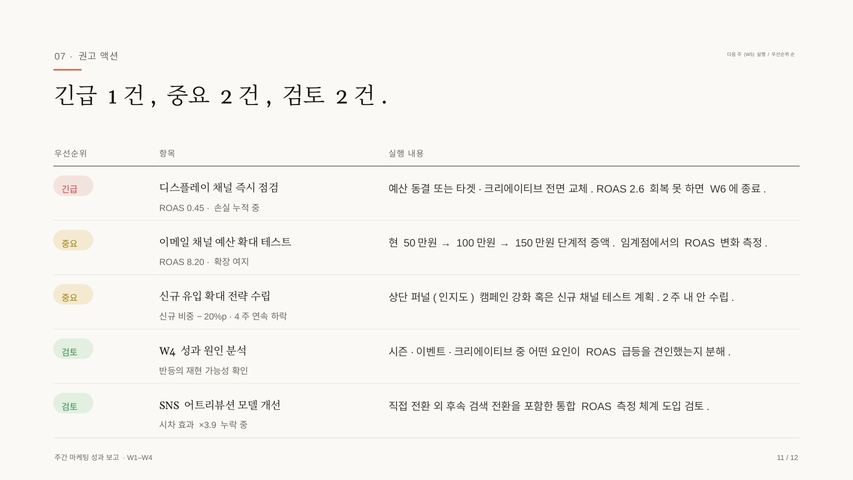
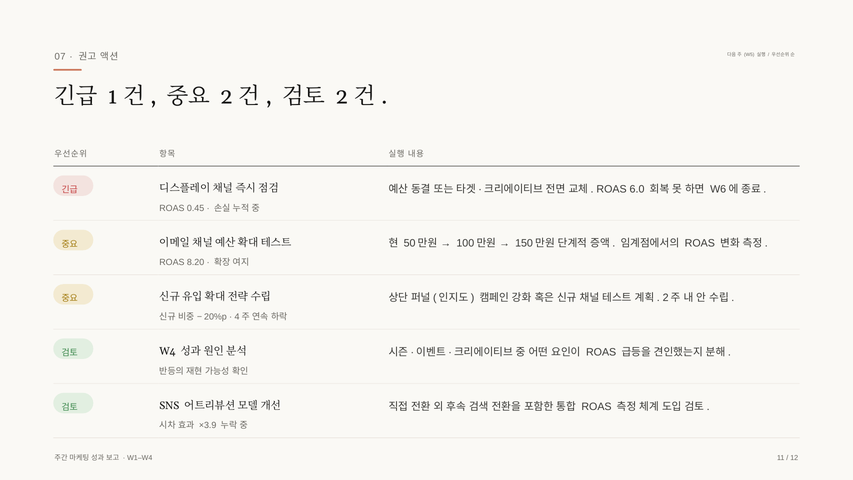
2.6: 2.6 -> 6.0
